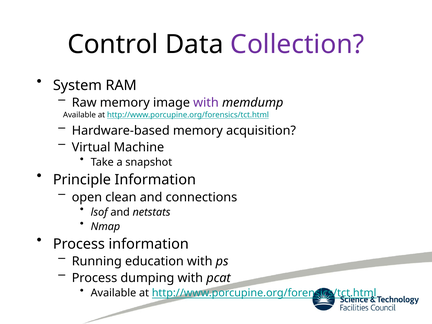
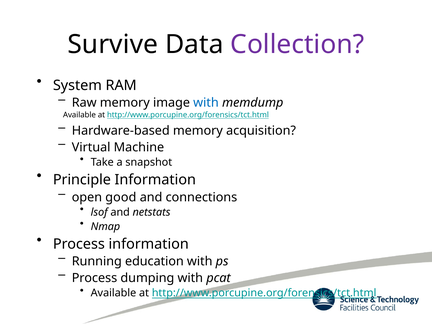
Control: Control -> Survive
with at (206, 103) colour: purple -> blue
clean: clean -> good
